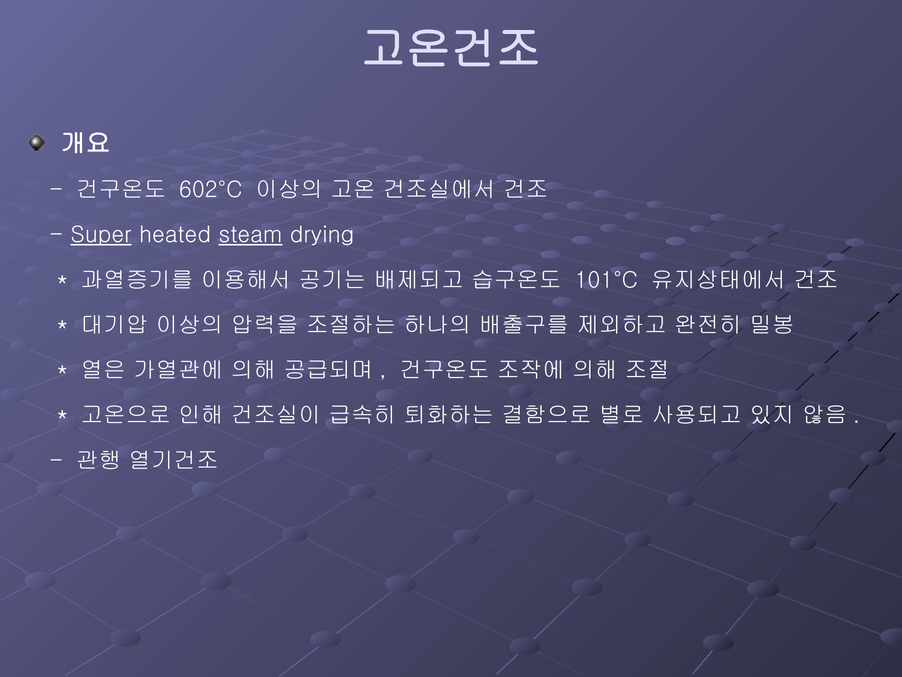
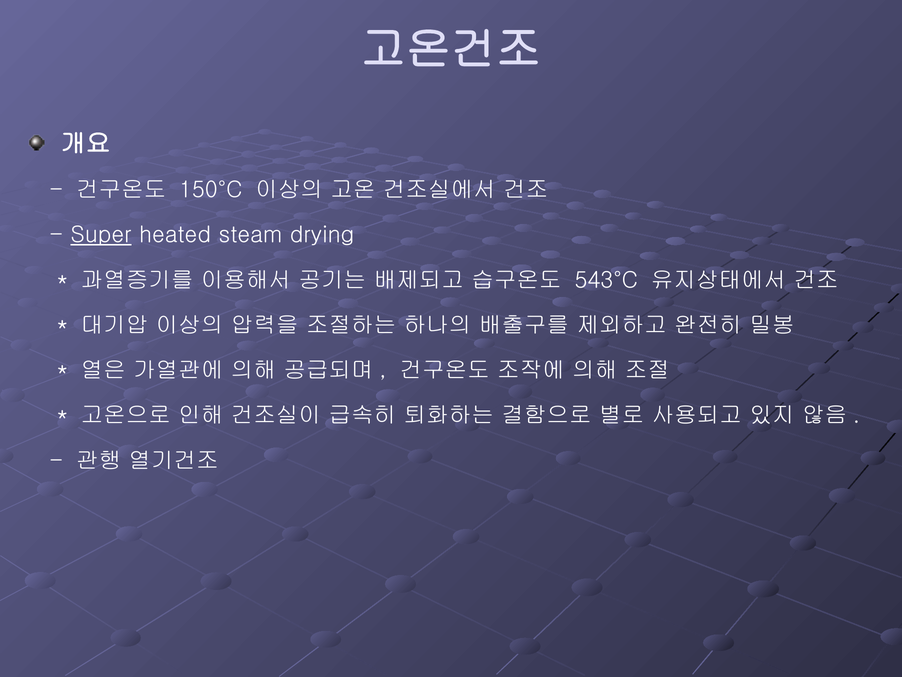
602°C: 602°C -> 150°C
steam underline: present -> none
101°C: 101°C -> 543°C
